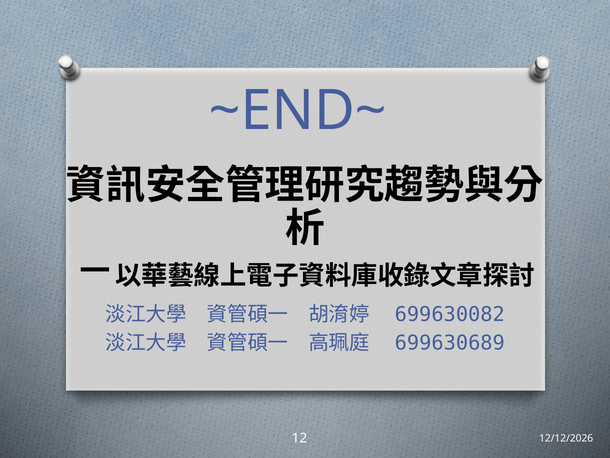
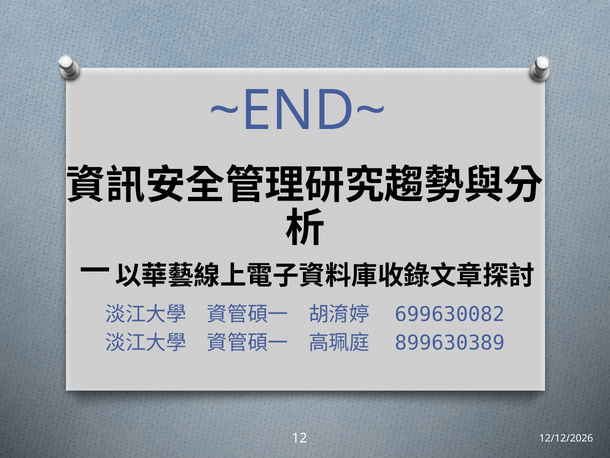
699630689: 699630689 -> 899630389
